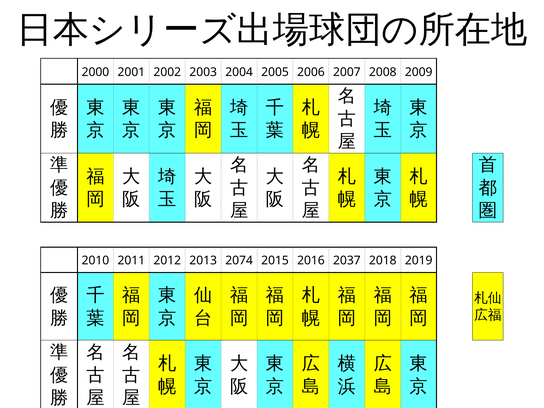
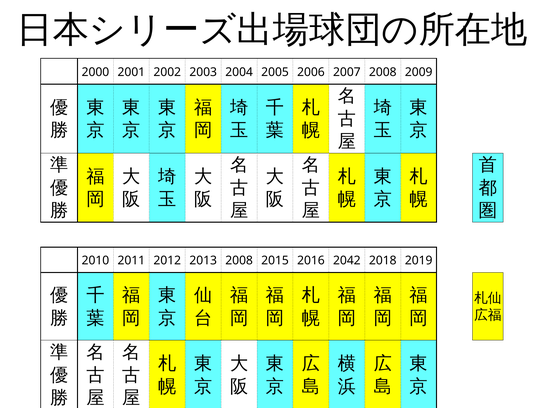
2013 2074: 2074 -> 2008
2037: 2037 -> 2042
